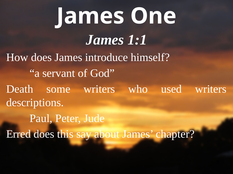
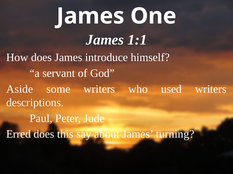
Death: Death -> Aside
chapter: chapter -> turning
